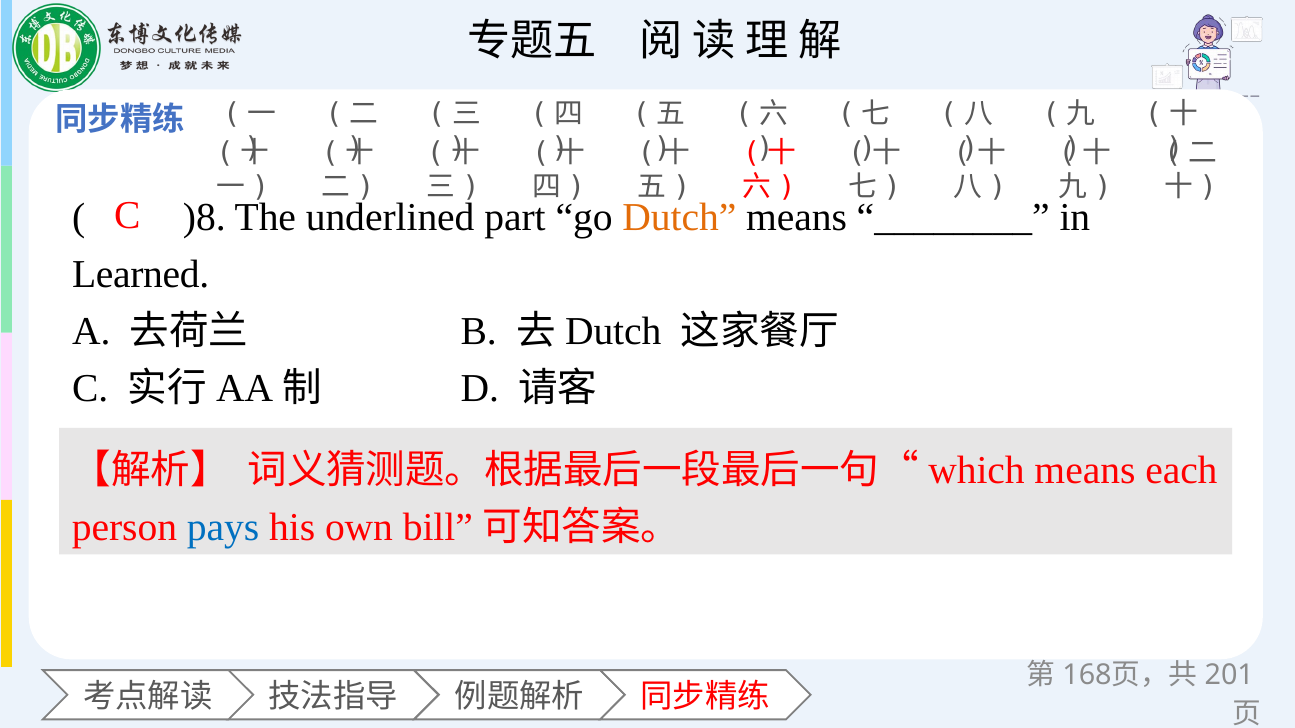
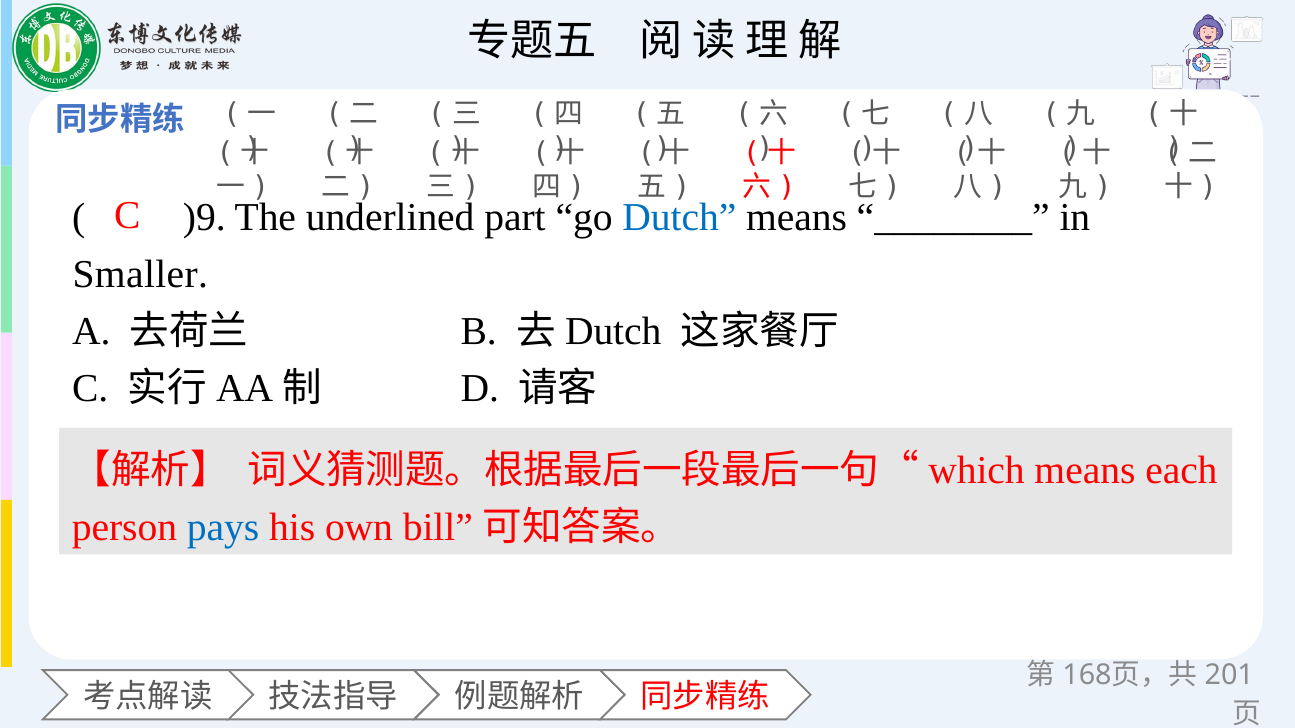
)8: )8 -> )9
Dutch colour: orange -> blue
Learned: Learned -> Smaller
